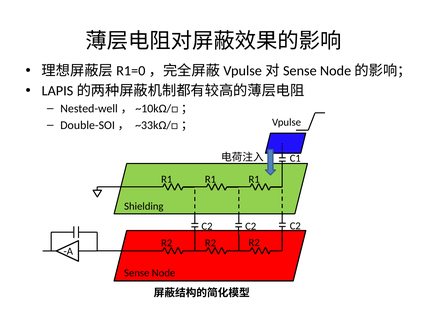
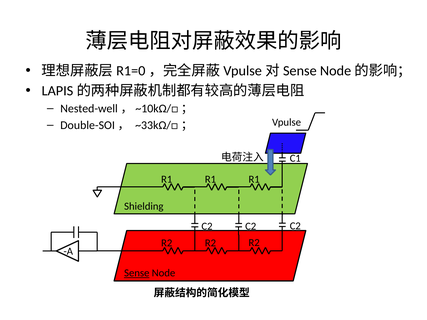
Sense underline: none -> present
